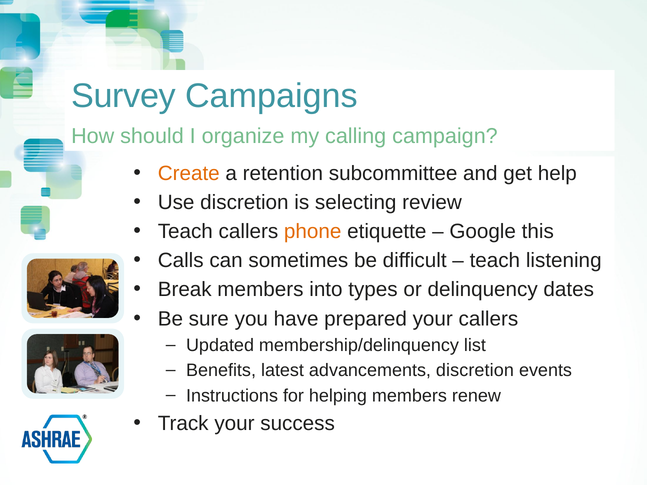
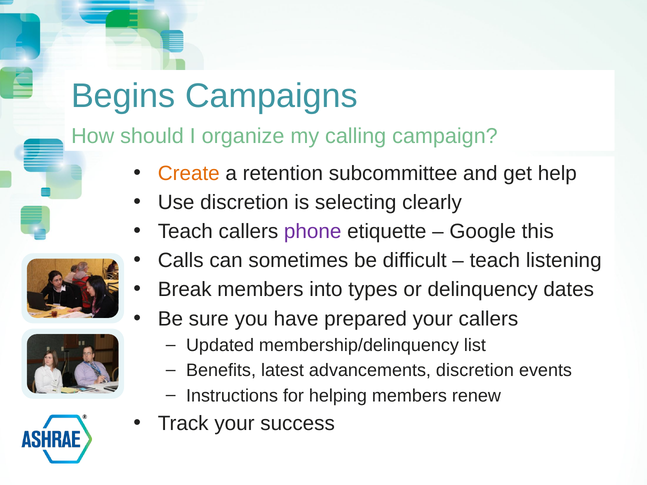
Survey: Survey -> Begins
review: review -> clearly
phone colour: orange -> purple
